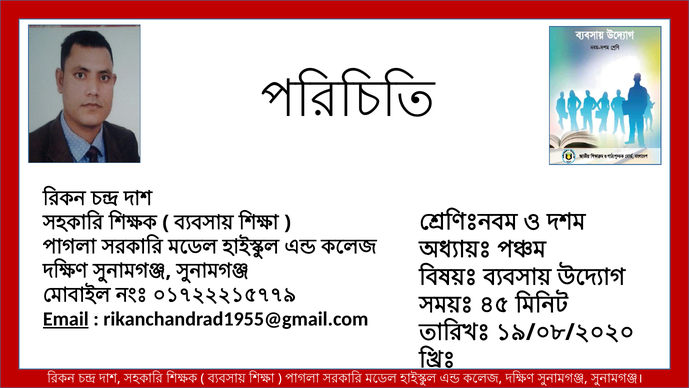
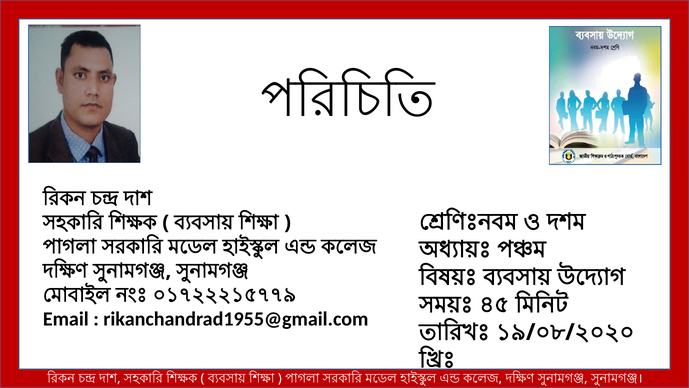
Email underline: present -> none
